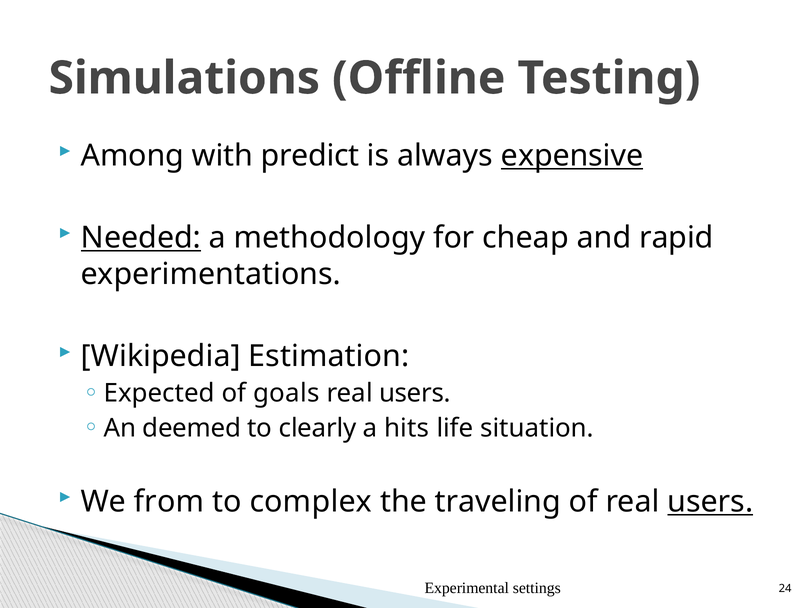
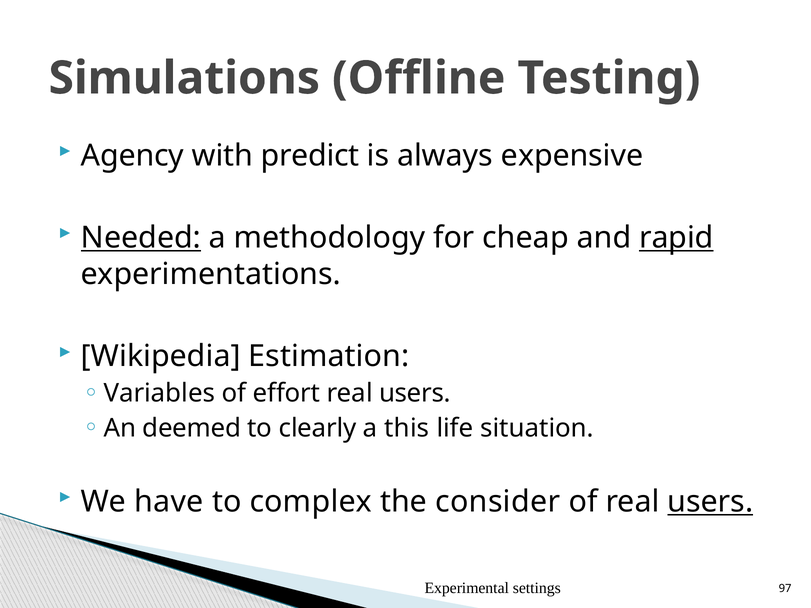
Among: Among -> Agency
expensive underline: present -> none
rapid underline: none -> present
Expected: Expected -> Variables
goals: goals -> effort
hits: hits -> this
from: from -> have
traveling: traveling -> consider
24: 24 -> 97
